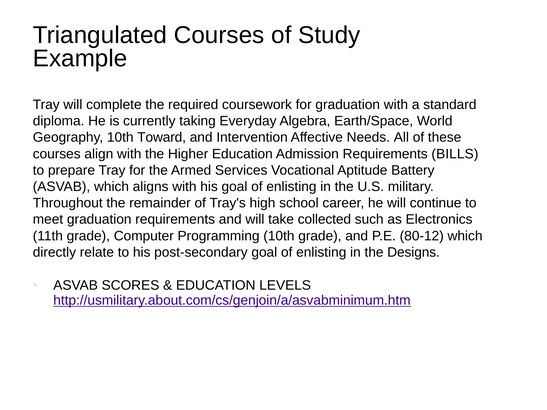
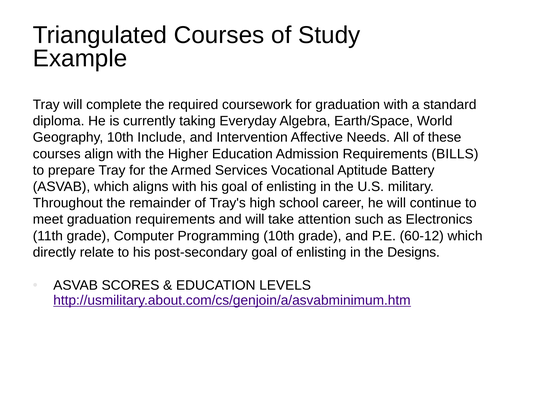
Toward: Toward -> Include
collected: collected -> attention
80-12: 80-12 -> 60-12
